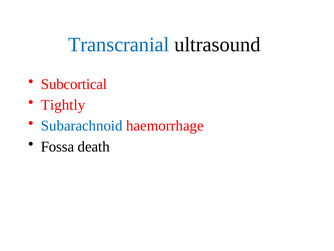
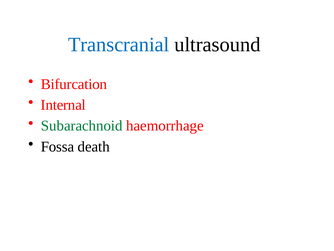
Subcortical: Subcortical -> Bifurcation
Tightly: Tightly -> Internal
Subarachnoid colour: blue -> green
